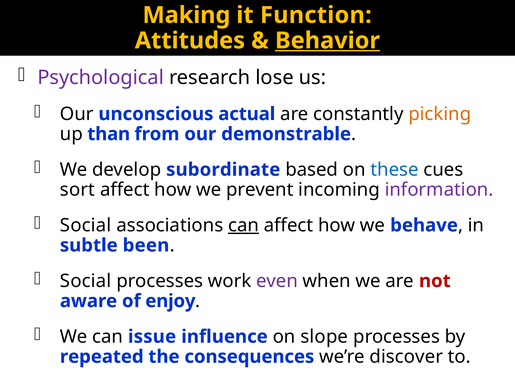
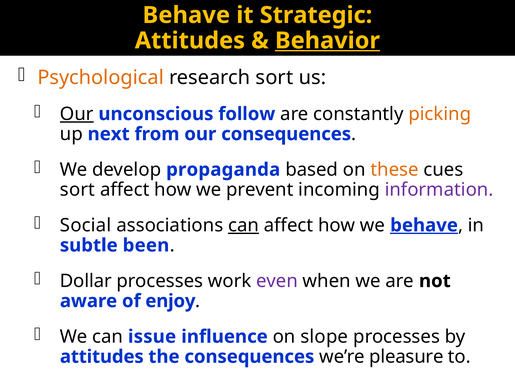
Making at (186, 15): Making -> Behave
Function: Function -> Strategic
Psychological colour: purple -> orange
research lose: lose -> sort
Our at (77, 114) underline: none -> present
actual: actual -> follow
than: than -> next
our demonstrable: demonstrable -> consequences
subordinate: subordinate -> propaganda
these colour: blue -> orange
behave at (424, 225) underline: none -> present
Social at (86, 281): Social -> Dollar
not colour: red -> black
repeated at (102, 357): repeated -> attitudes
discover: discover -> pleasure
